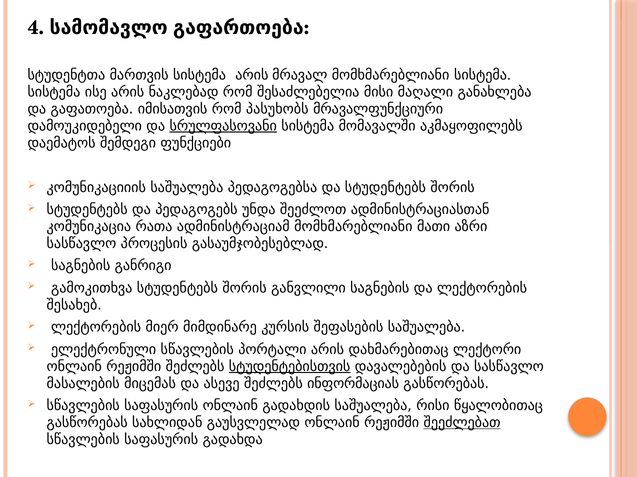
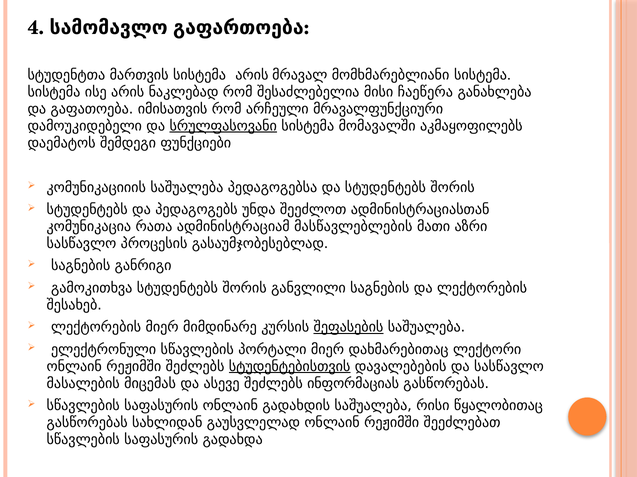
მაღალი: მაღალი -> ჩაეწერა
პასუხობს: პასუხობს -> არჩეული
ადმინისტრაციამ მომხმარებლიანი: მომხმარებლიანი -> მასწავლებლების
შეფასების underline: none -> present
პორტალი არის: არის -> მიერ
შეეძლებათ underline: present -> none
